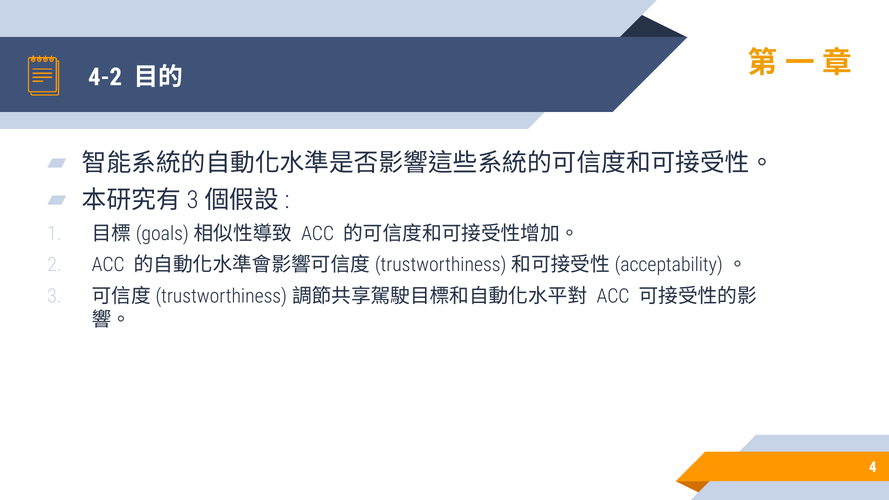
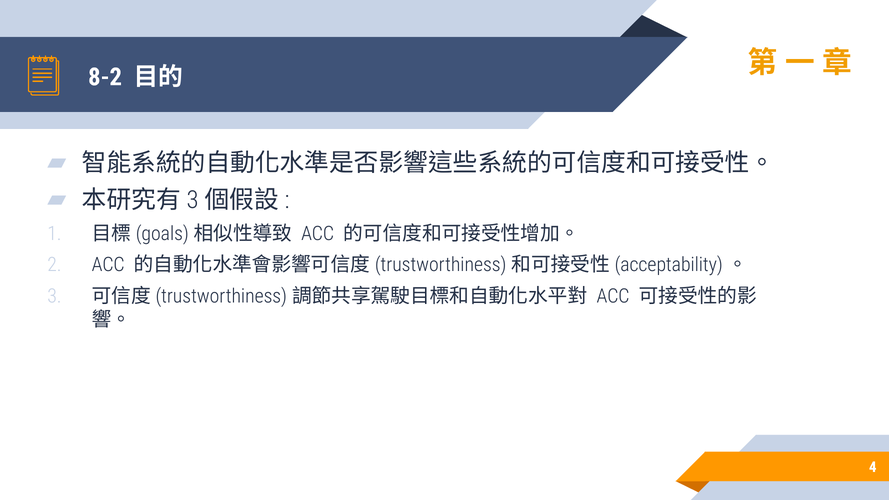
4-2: 4-2 -> 8-2
